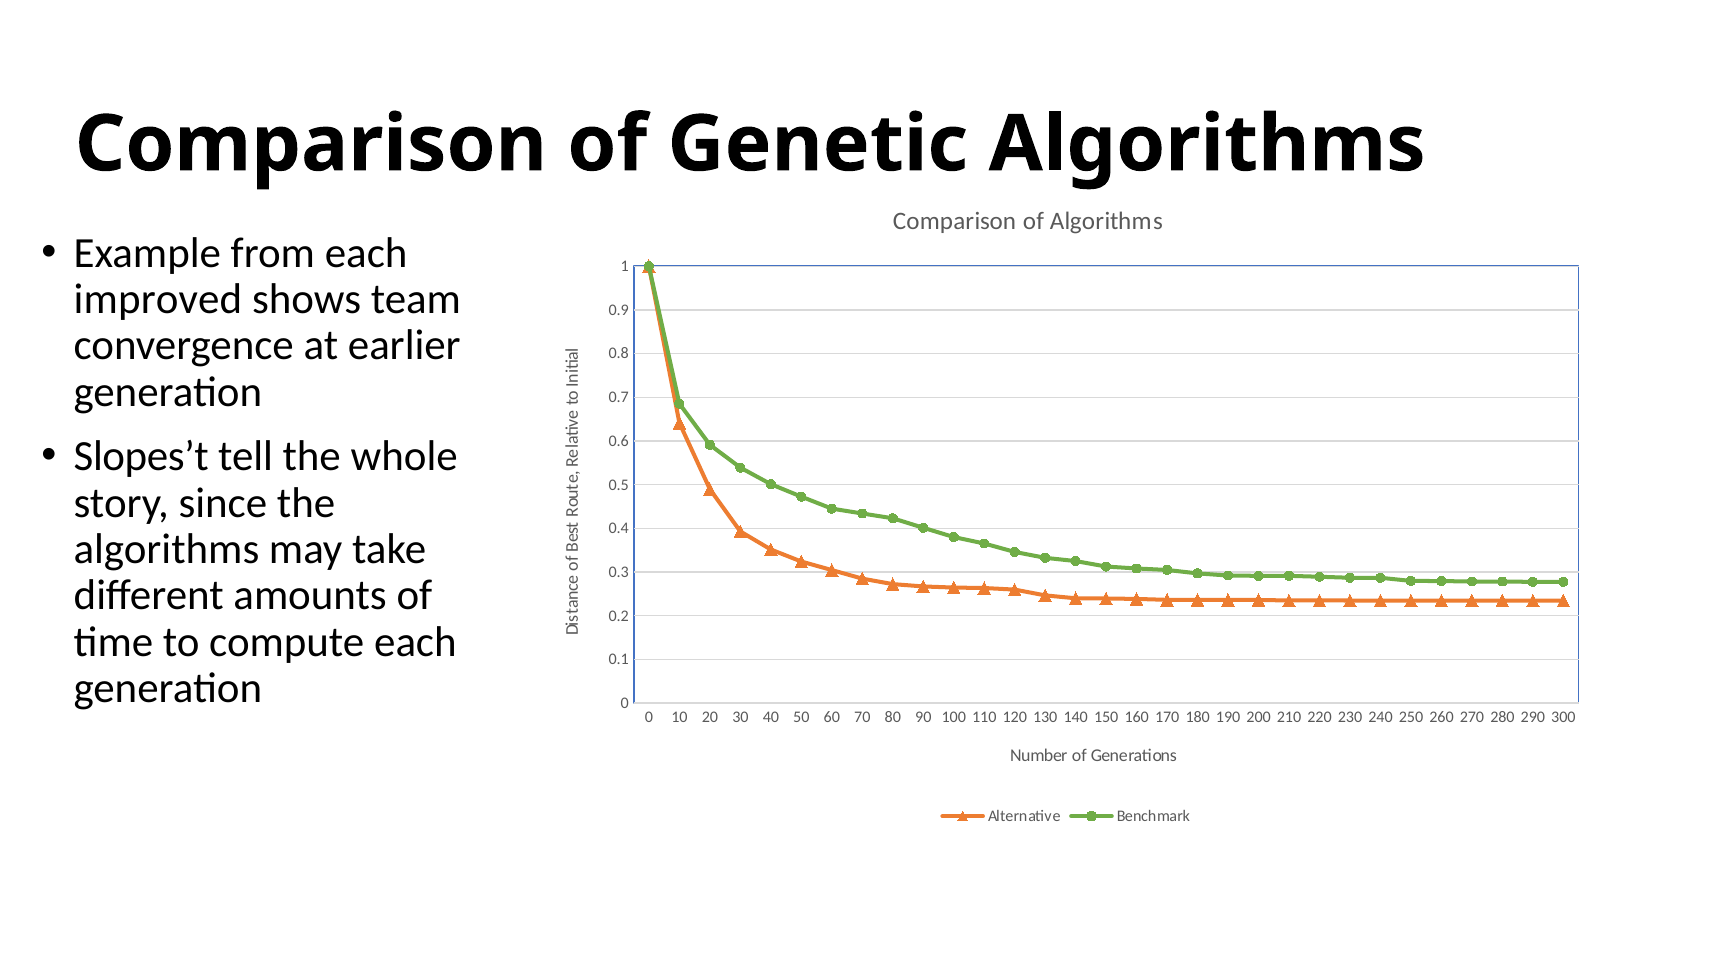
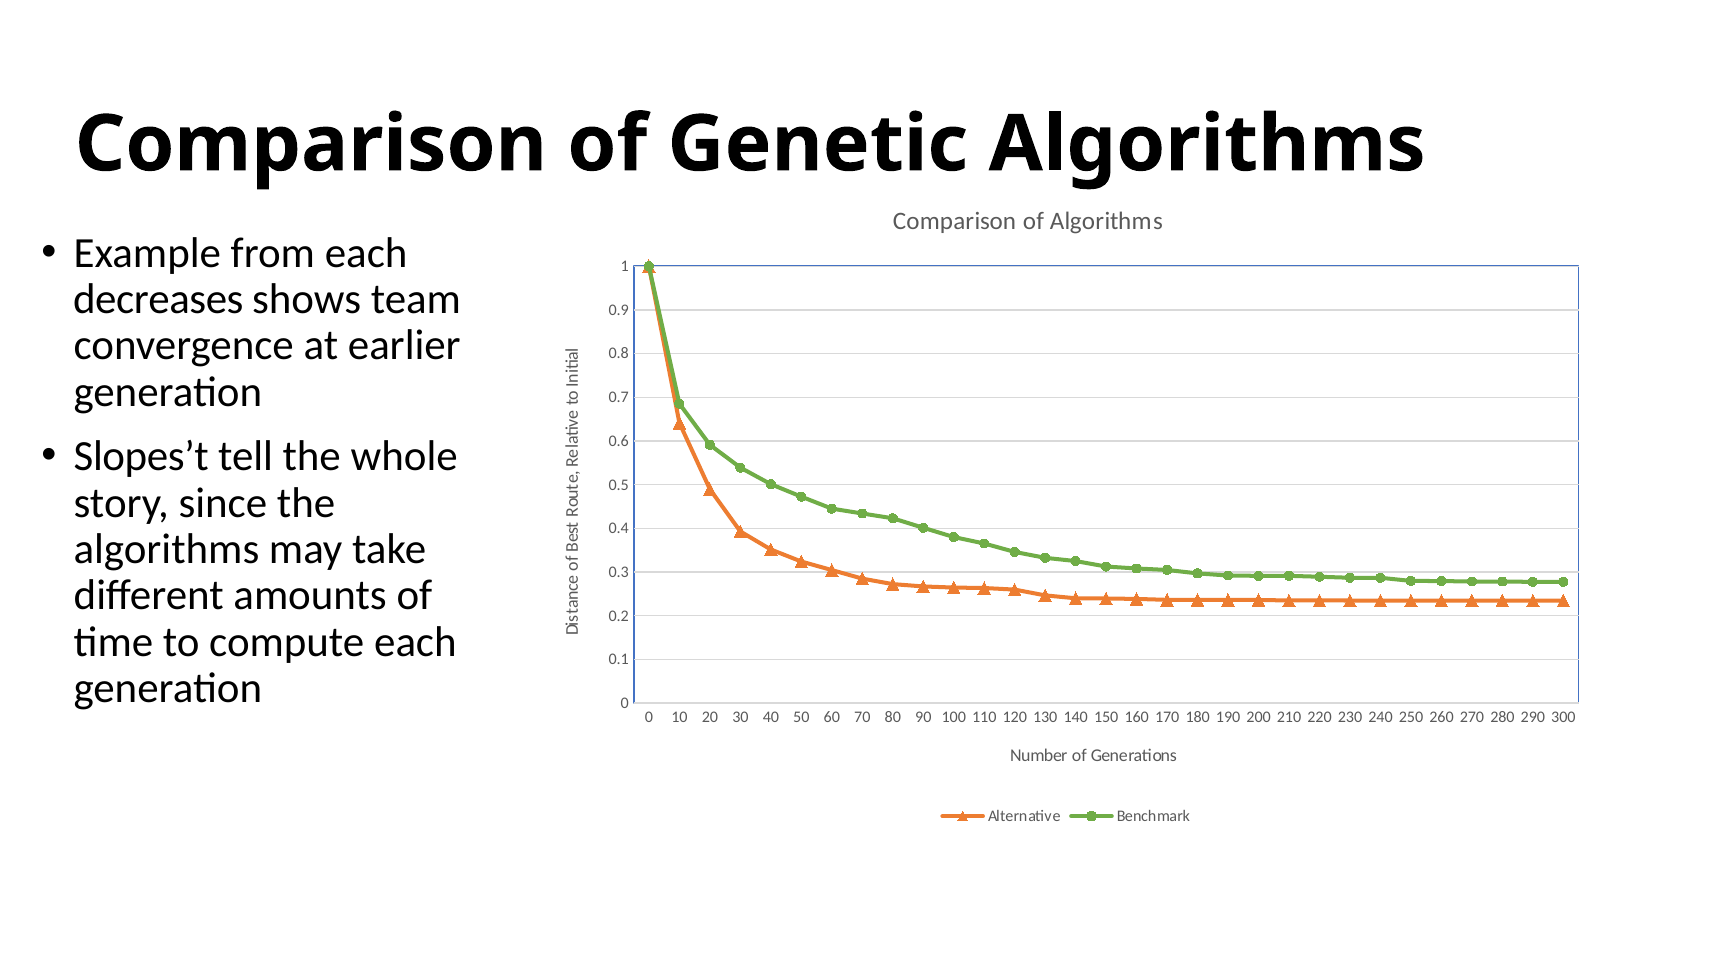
improved: improved -> decreases
